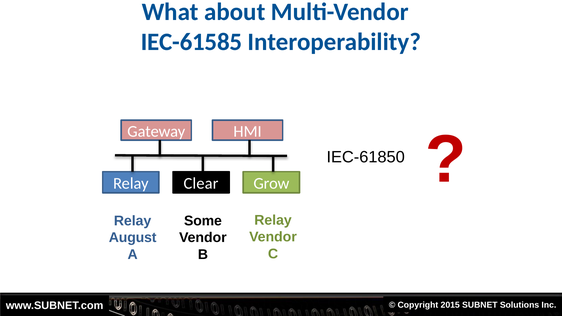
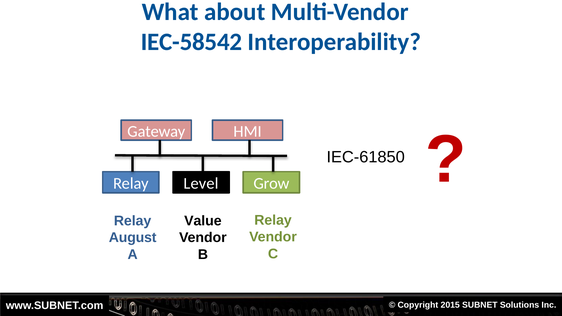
IEC-61585: IEC-61585 -> IEC-58542
Clear: Clear -> Level
Some: Some -> Value
